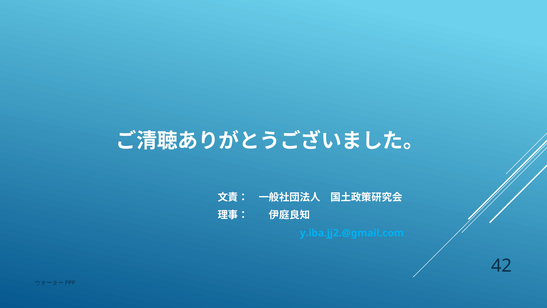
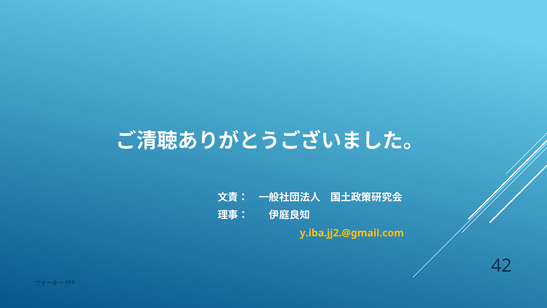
y.iba.jj2.@gmail.com colour: light blue -> yellow
